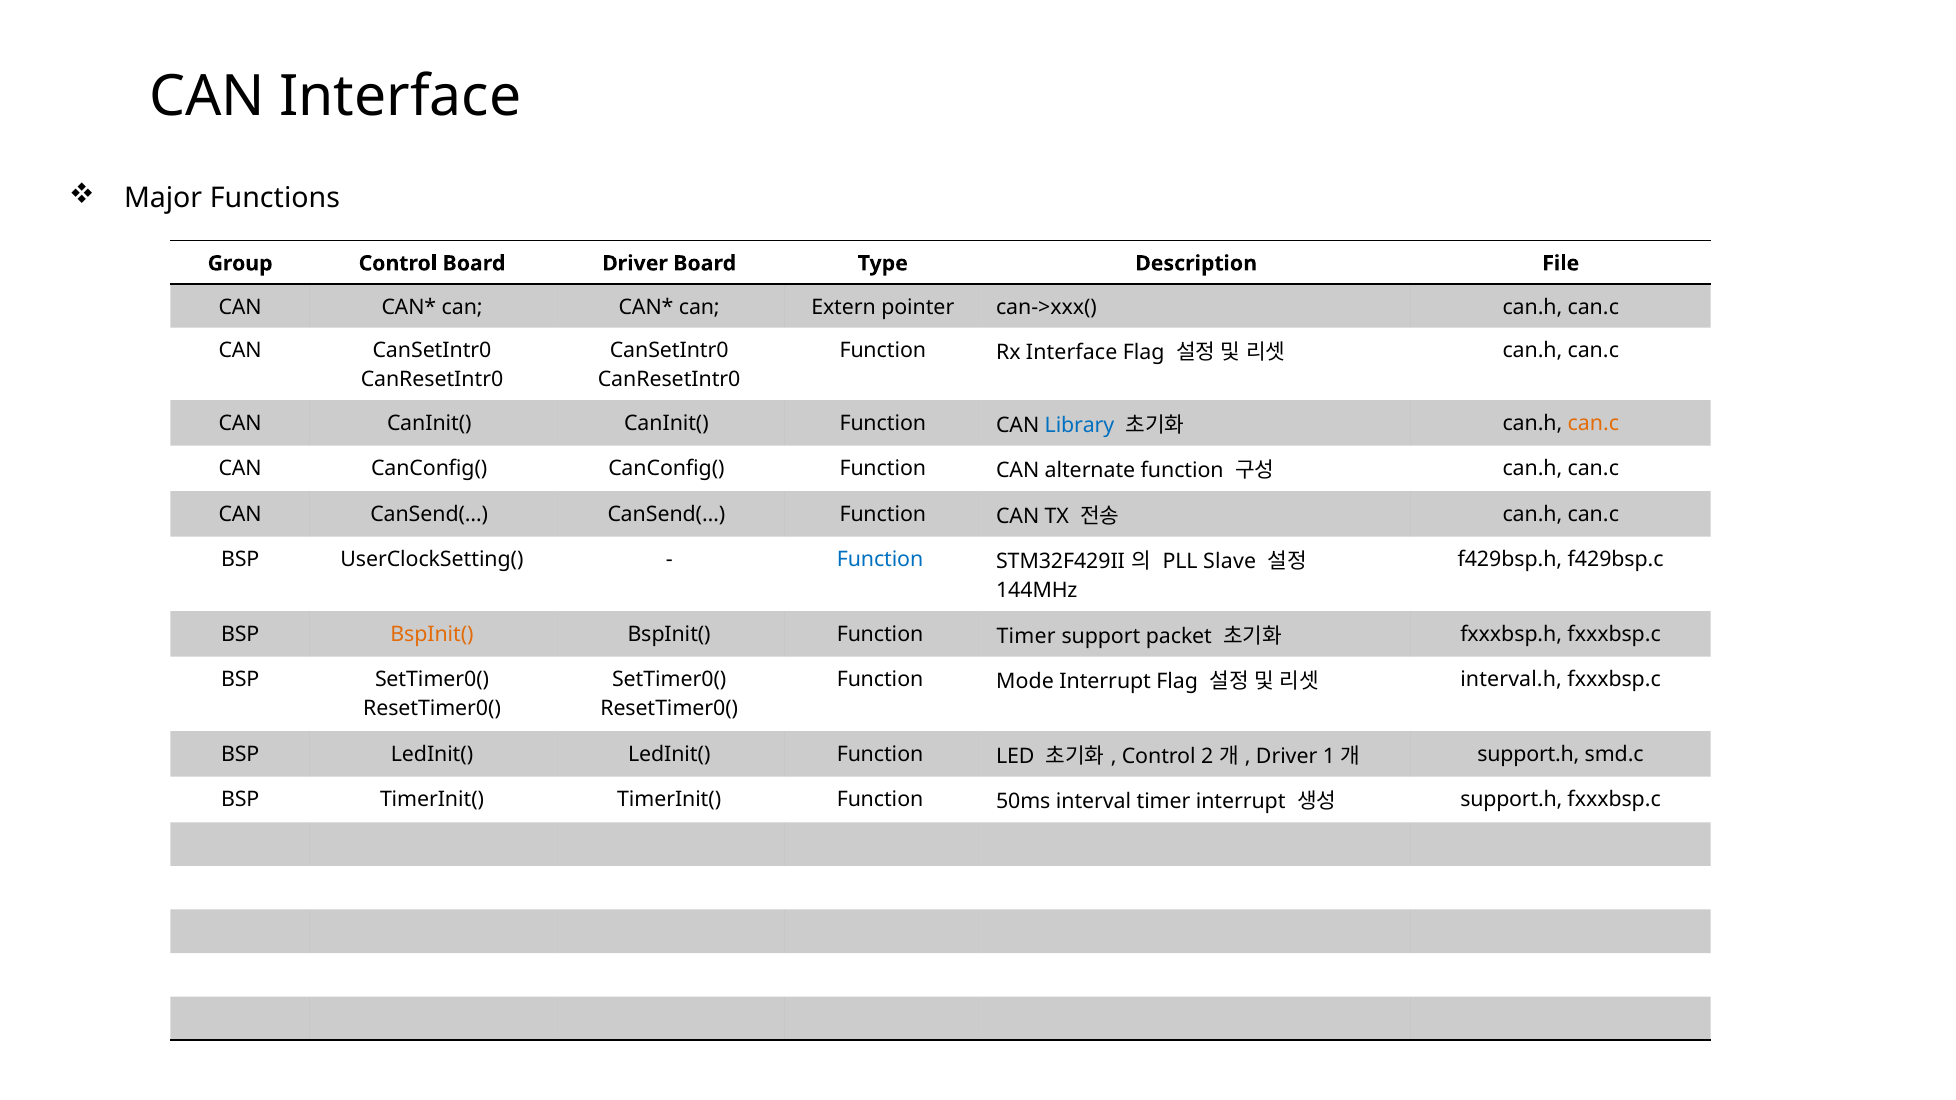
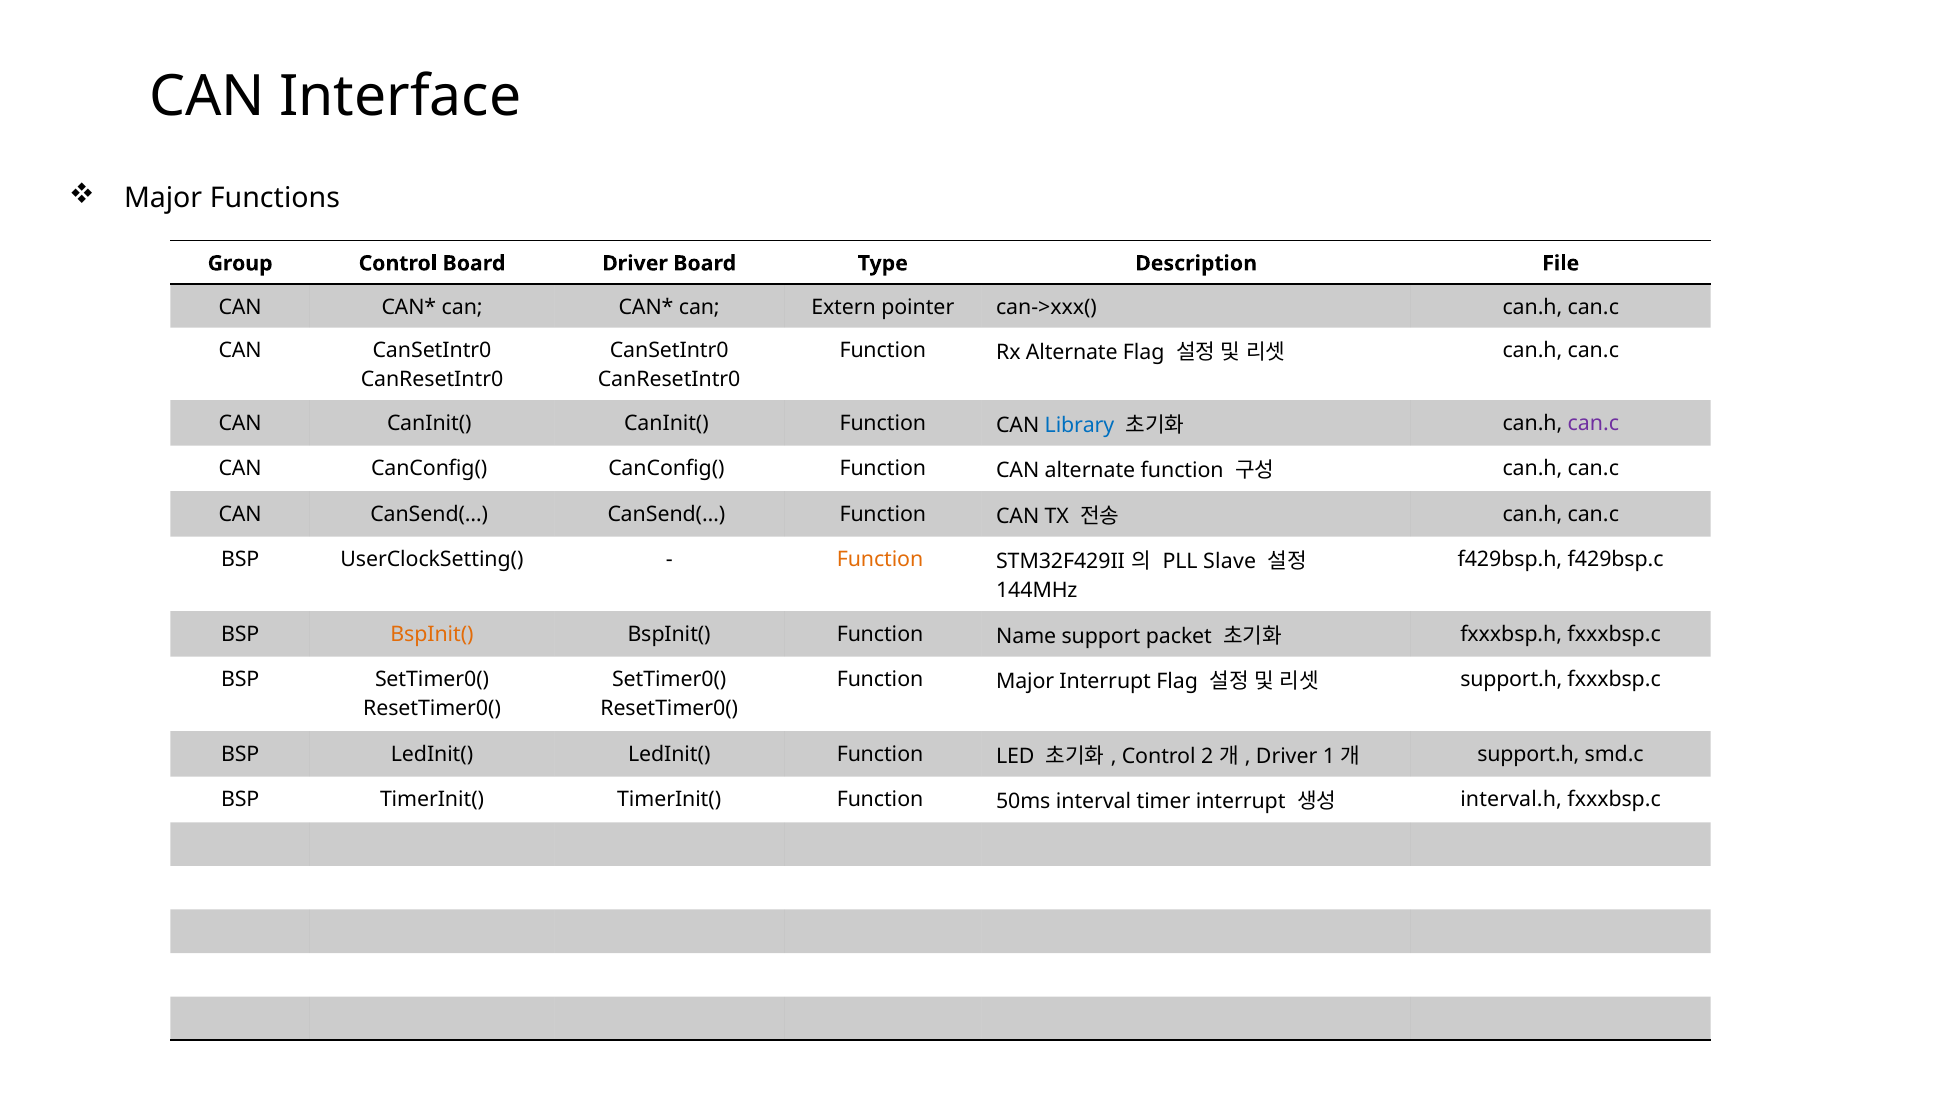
Rx Interface: Interface -> Alternate
can.c at (1593, 423) colour: orange -> purple
Function at (880, 560) colour: blue -> orange
Function Timer: Timer -> Name
Function Mode: Mode -> Major
interval.h at (1511, 680): interval.h -> support.h
support.h at (1511, 800): support.h -> interval.h
